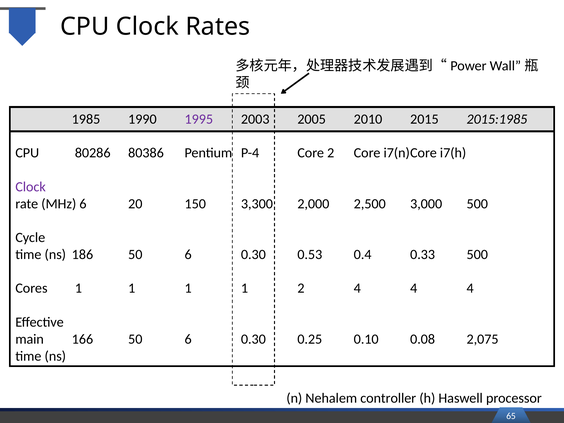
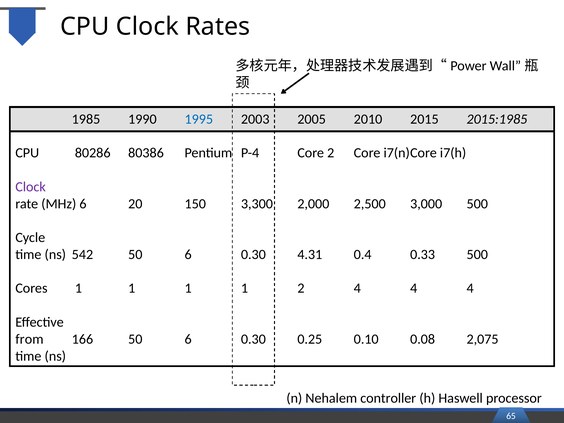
1995 colour: purple -> blue
186: 186 -> 542
0.53: 0.53 -> 4.31
main: main -> from
